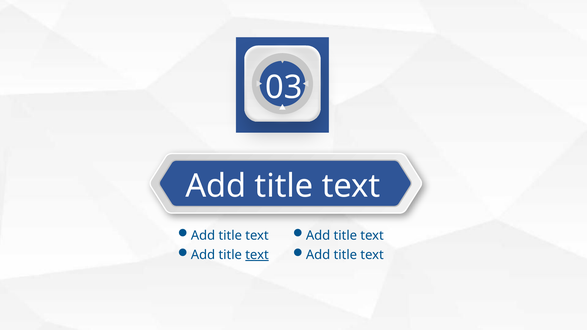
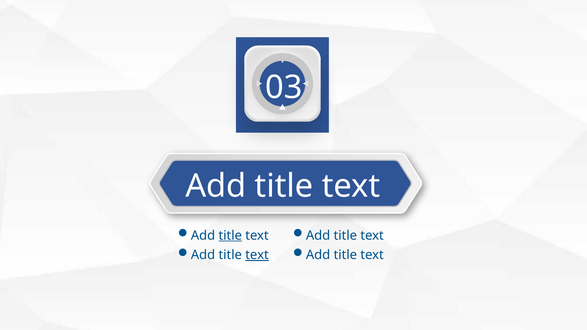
title at (230, 236) underline: none -> present
